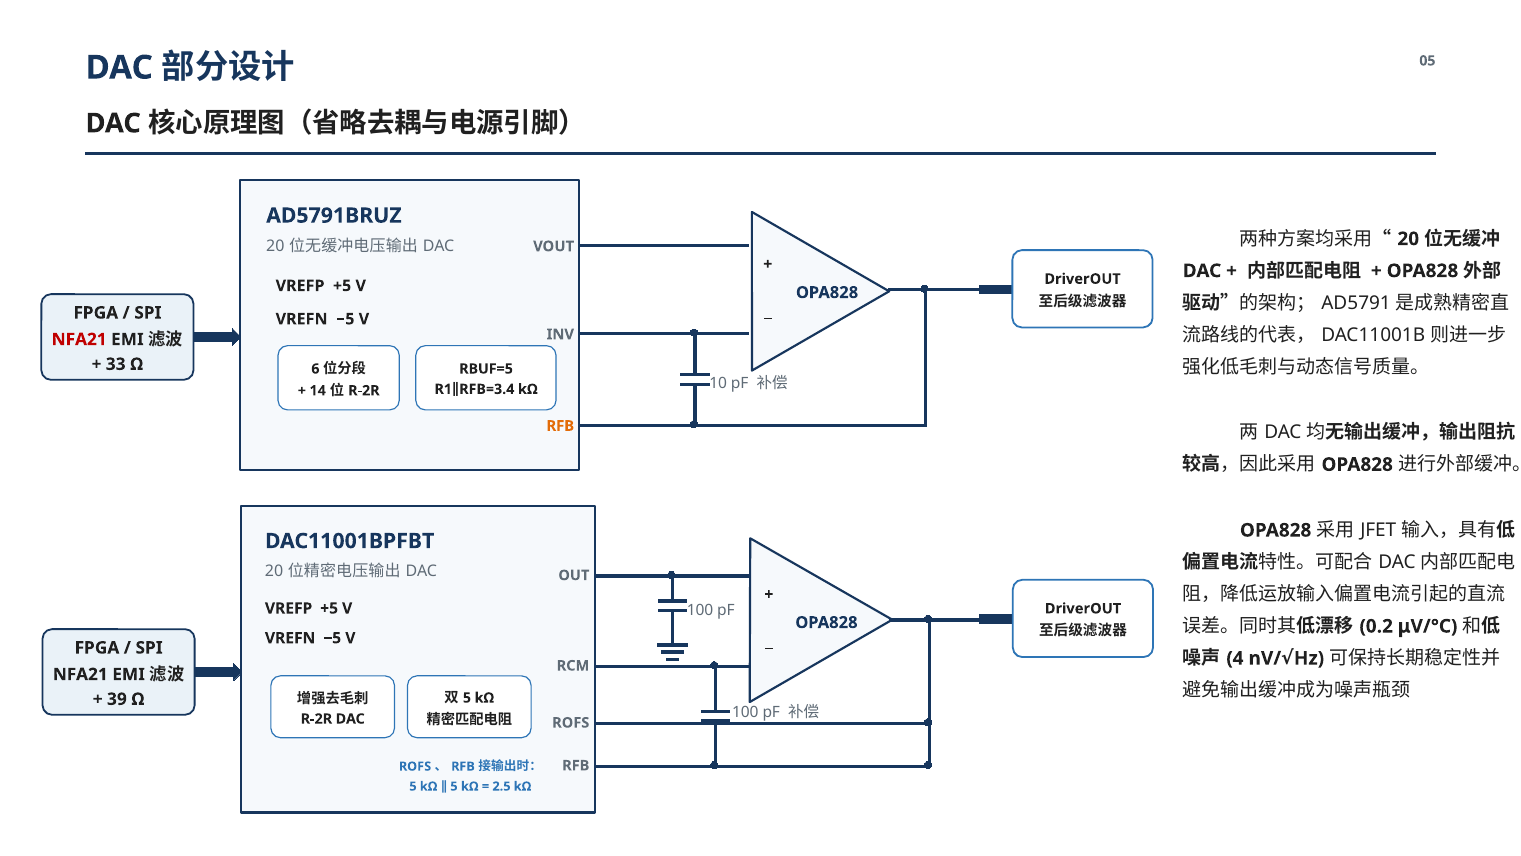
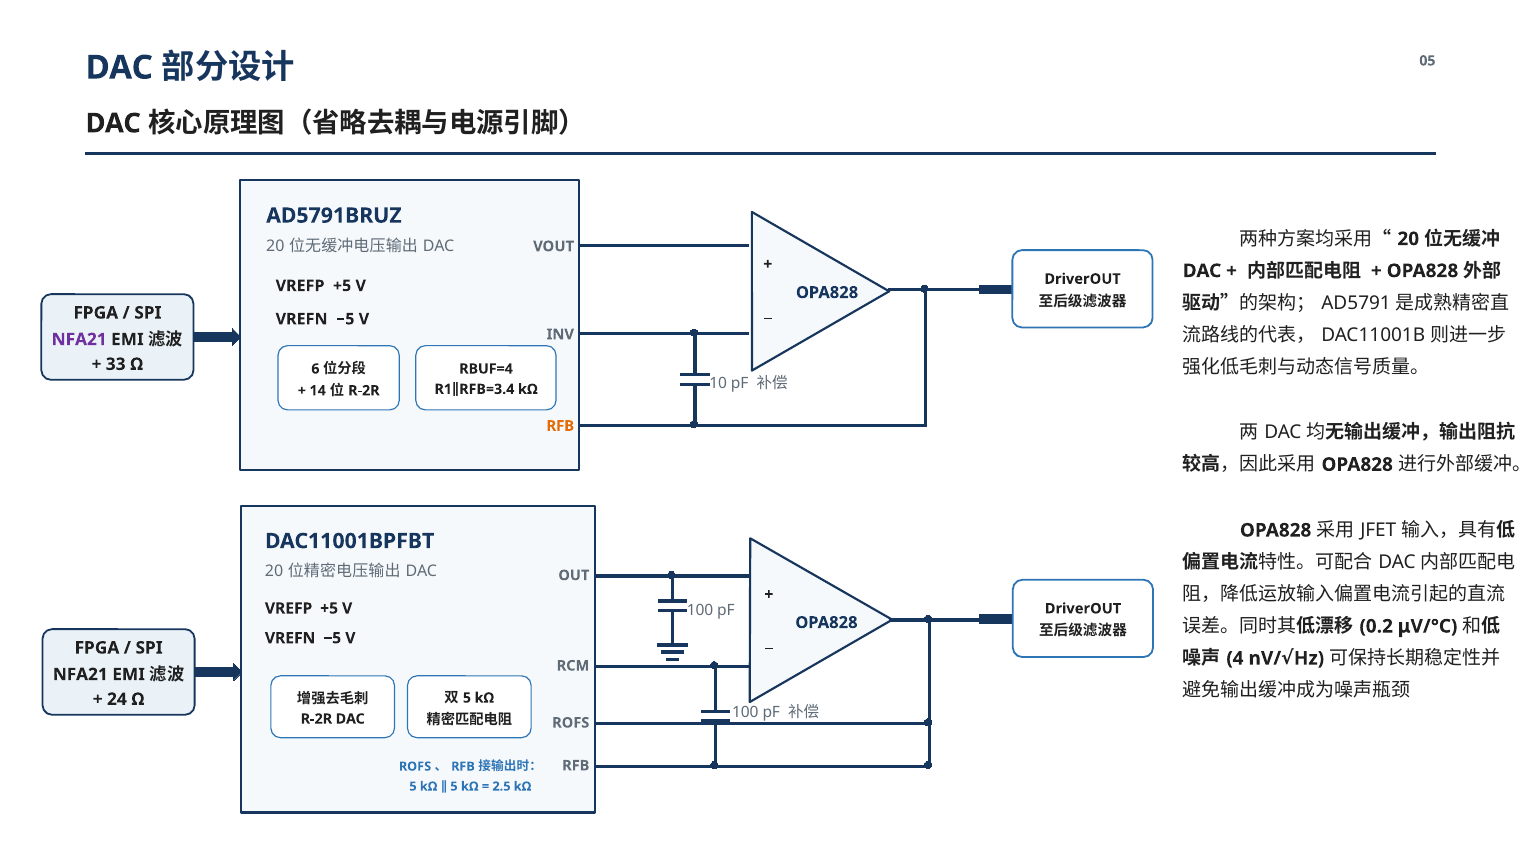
NFA21 at (79, 339) colour: red -> purple
RBUF=5: RBUF=5 -> RBUF=4
39: 39 -> 24
